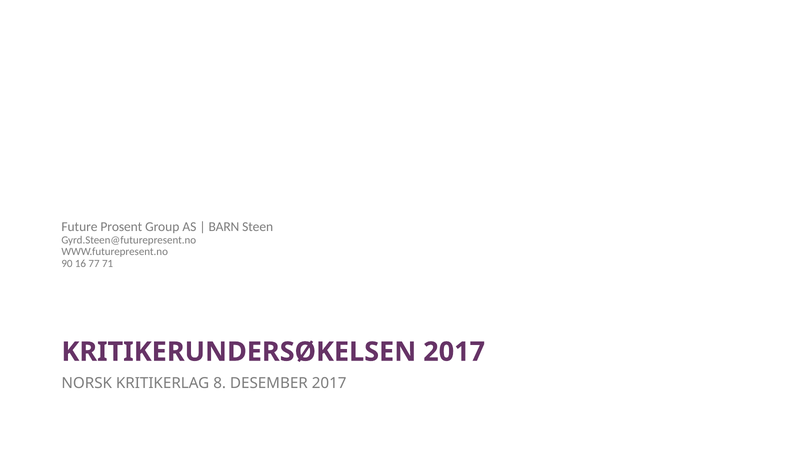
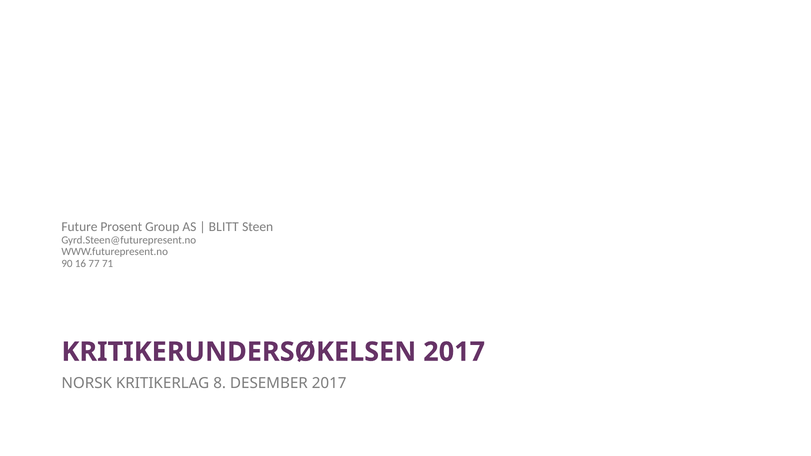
BARN: BARN -> BLITT
